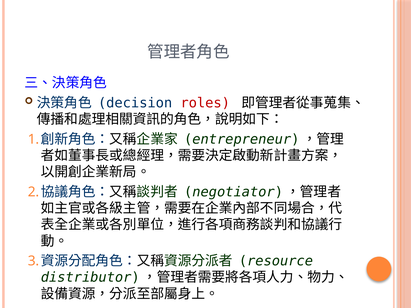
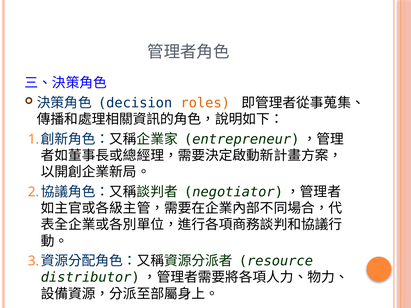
roles colour: red -> orange
